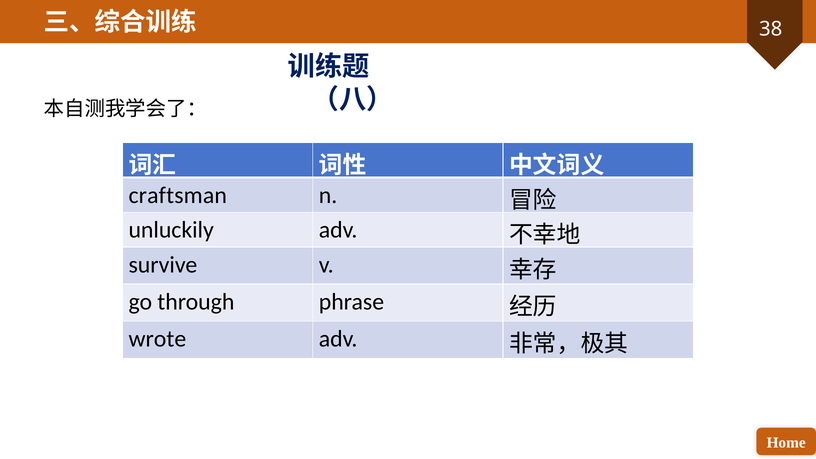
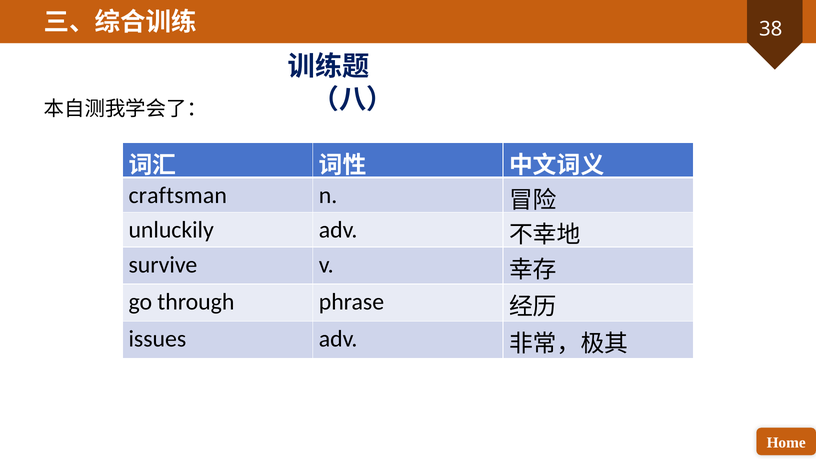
wrote: wrote -> issues
